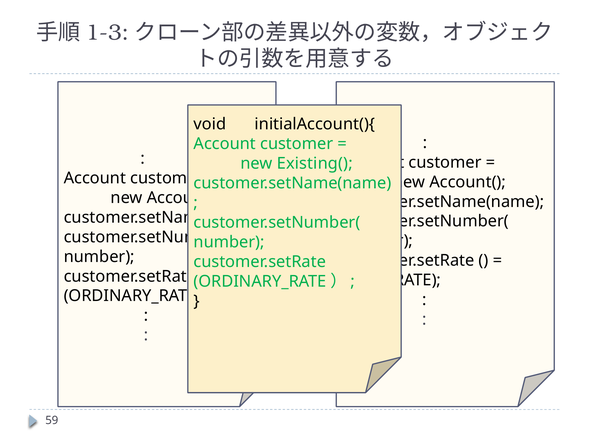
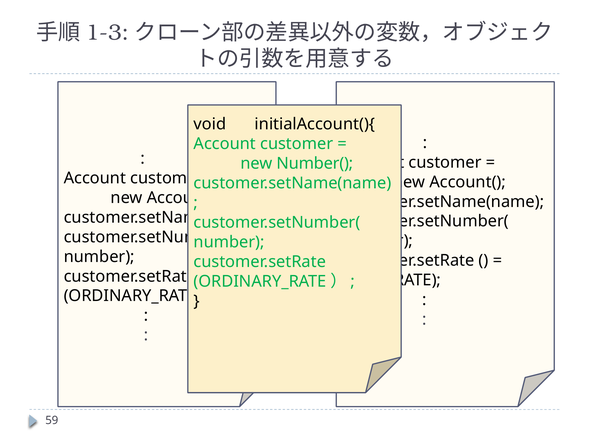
Existing(: Existing( -> Number(
